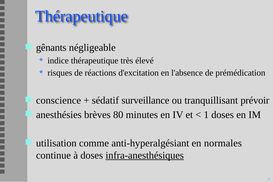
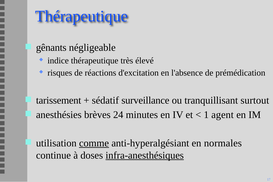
conscience: conscience -> tarissement
prévoir: prévoir -> surtout
80: 80 -> 24
1 doses: doses -> agent
comme underline: none -> present
